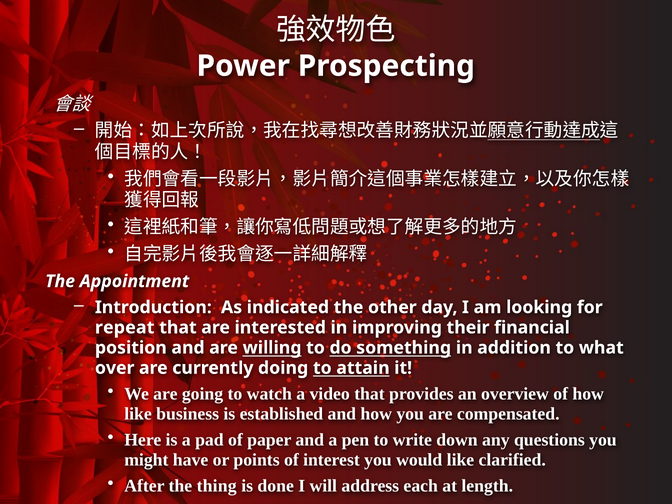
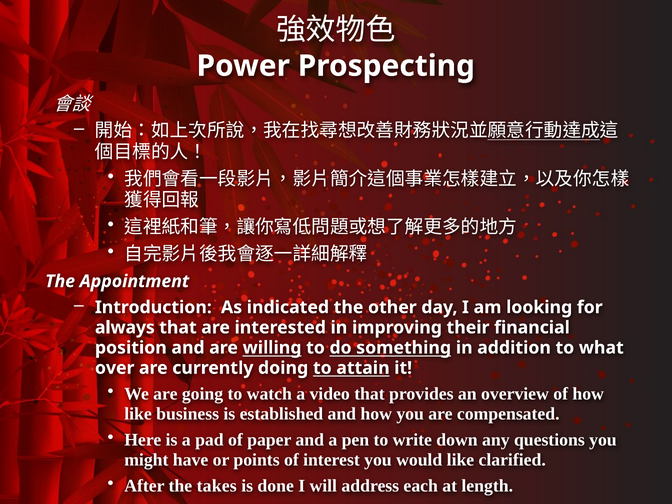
repeat: repeat -> always
thing: thing -> takes
